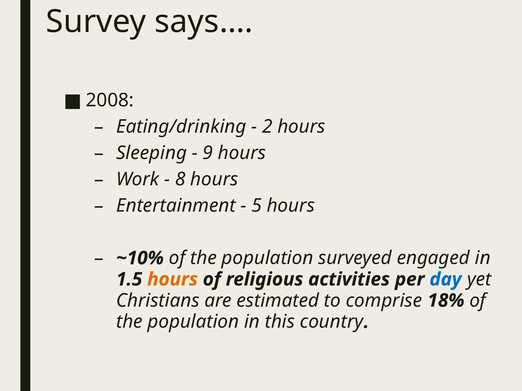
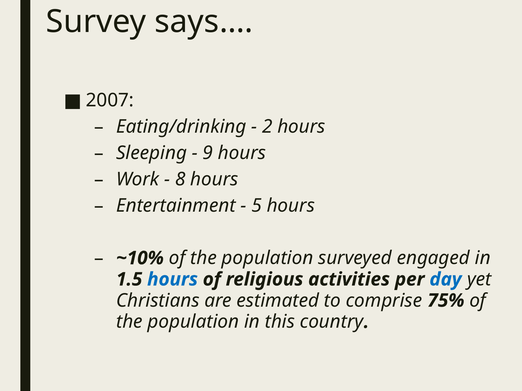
2008: 2008 -> 2007
hours at (173, 280) colour: orange -> blue
18%: 18% -> 75%
